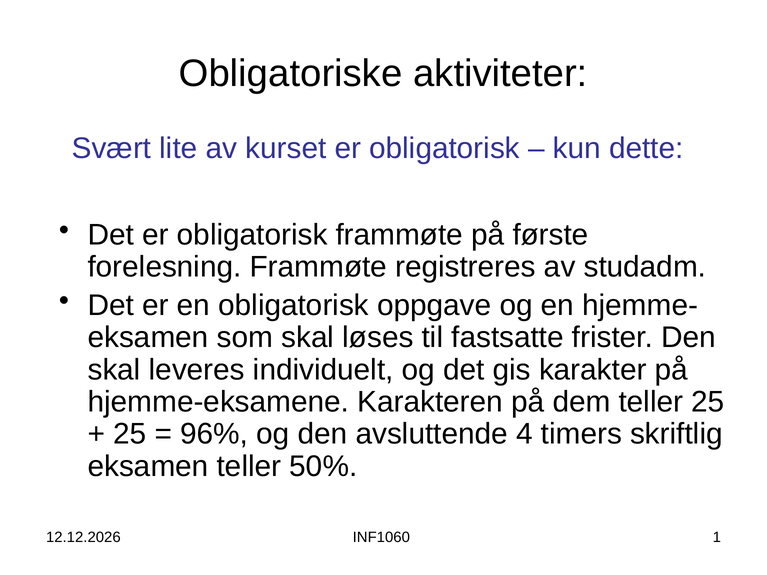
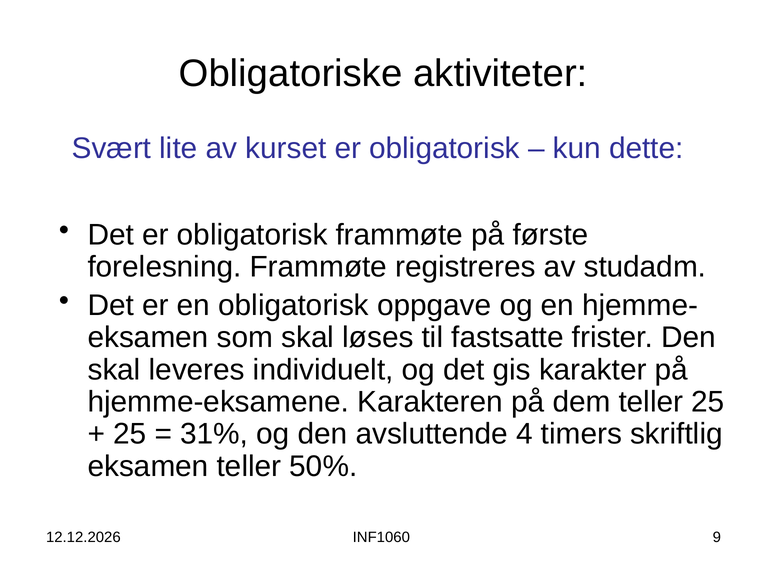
96%: 96% -> 31%
1: 1 -> 9
